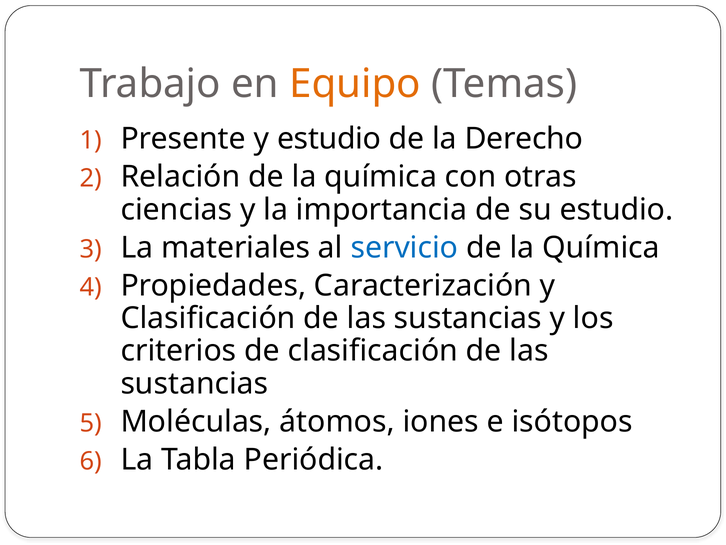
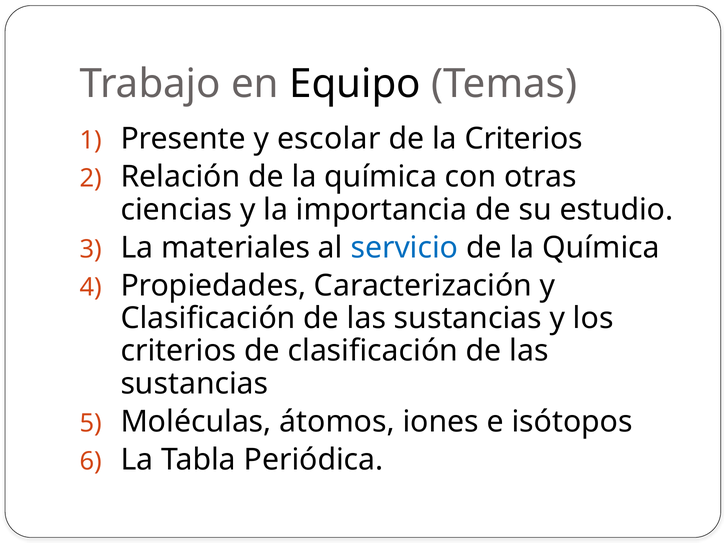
Equipo colour: orange -> black
y estudio: estudio -> escolar
la Derecho: Derecho -> Criterios
